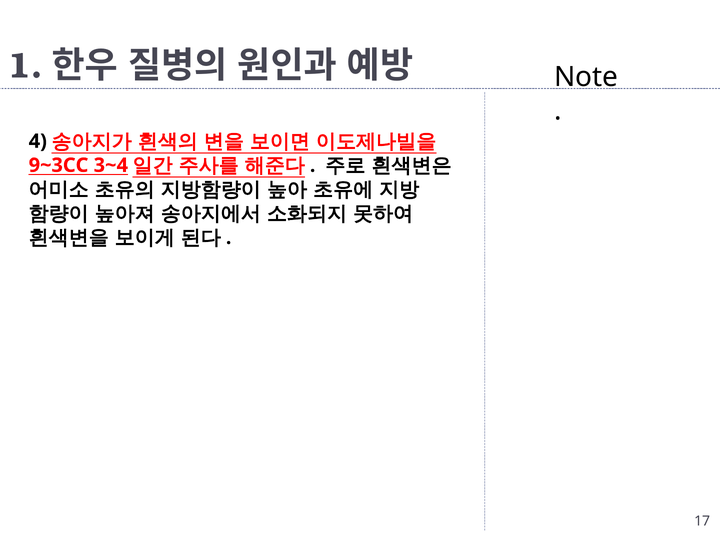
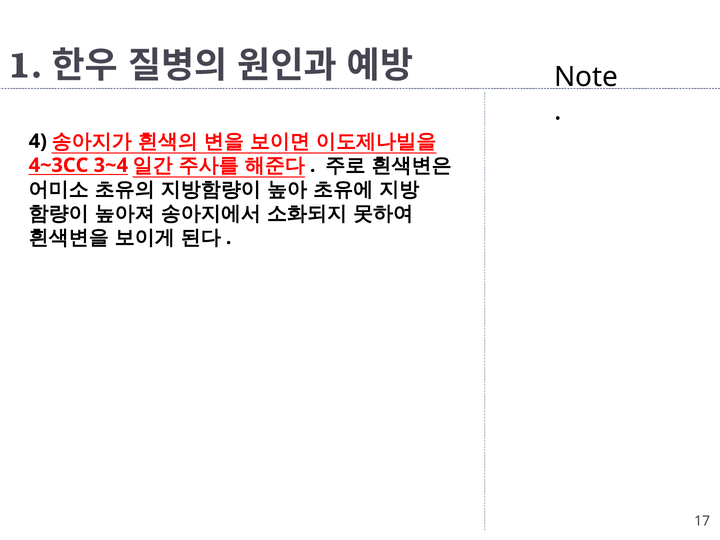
9~3CC: 9~3CC -> 4~3CC
